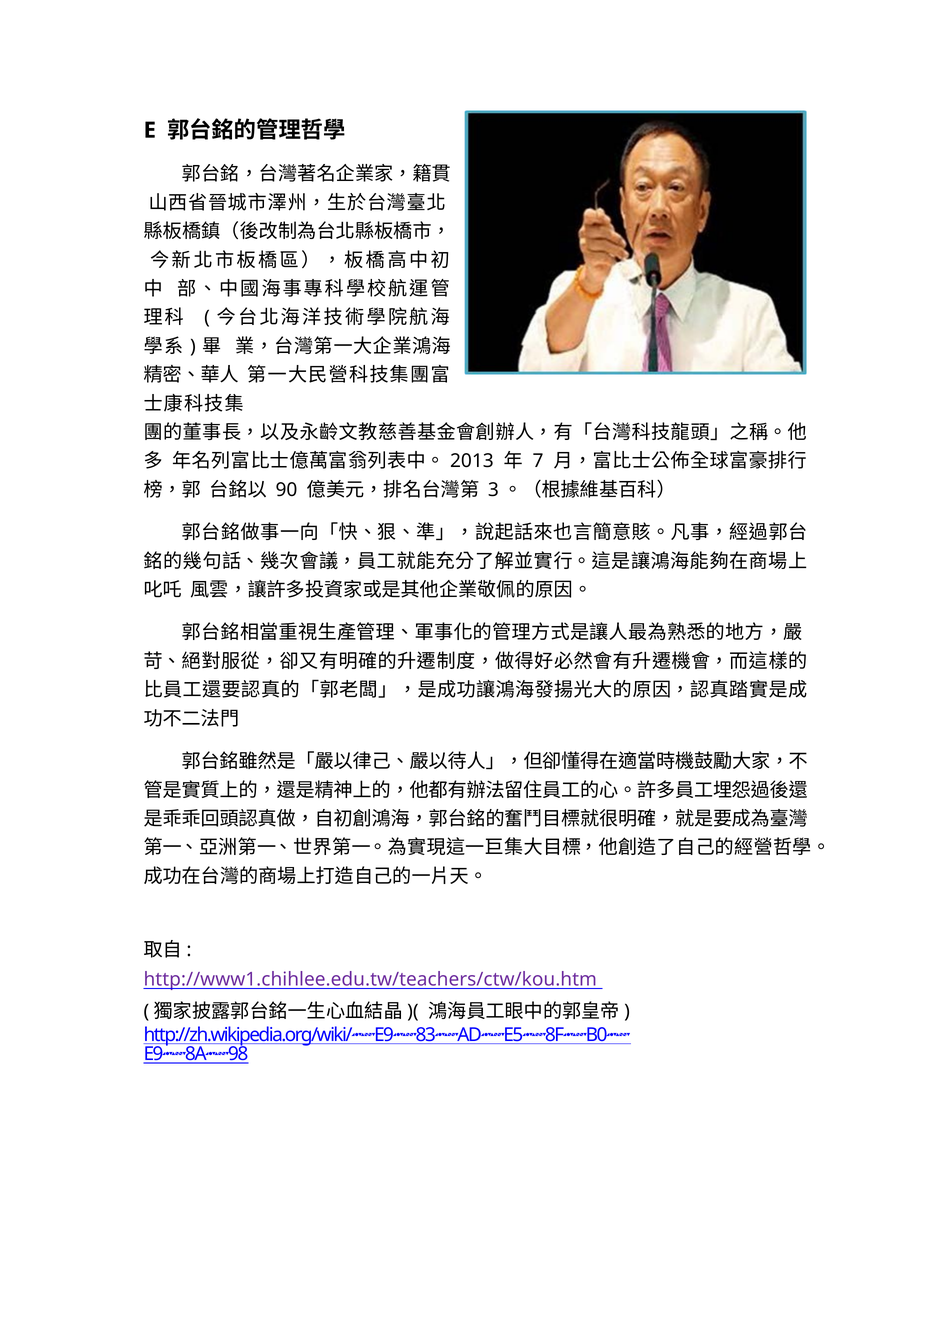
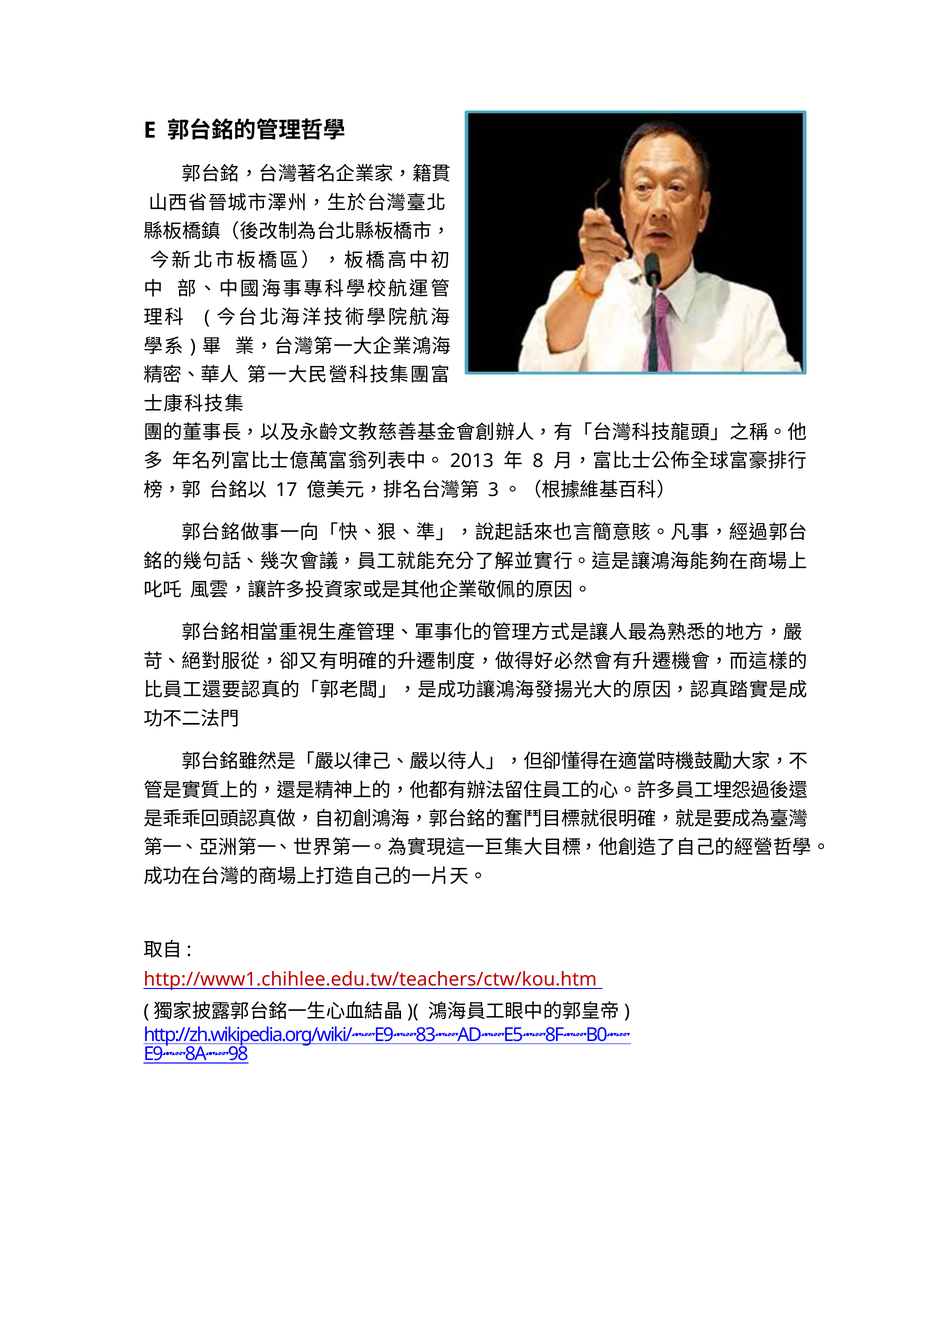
7: 7 -> 8
90: 90 -> 17
http://www1.chihlee.edu.tw/teachers/ctw/kou.htm colour: purple -> red
